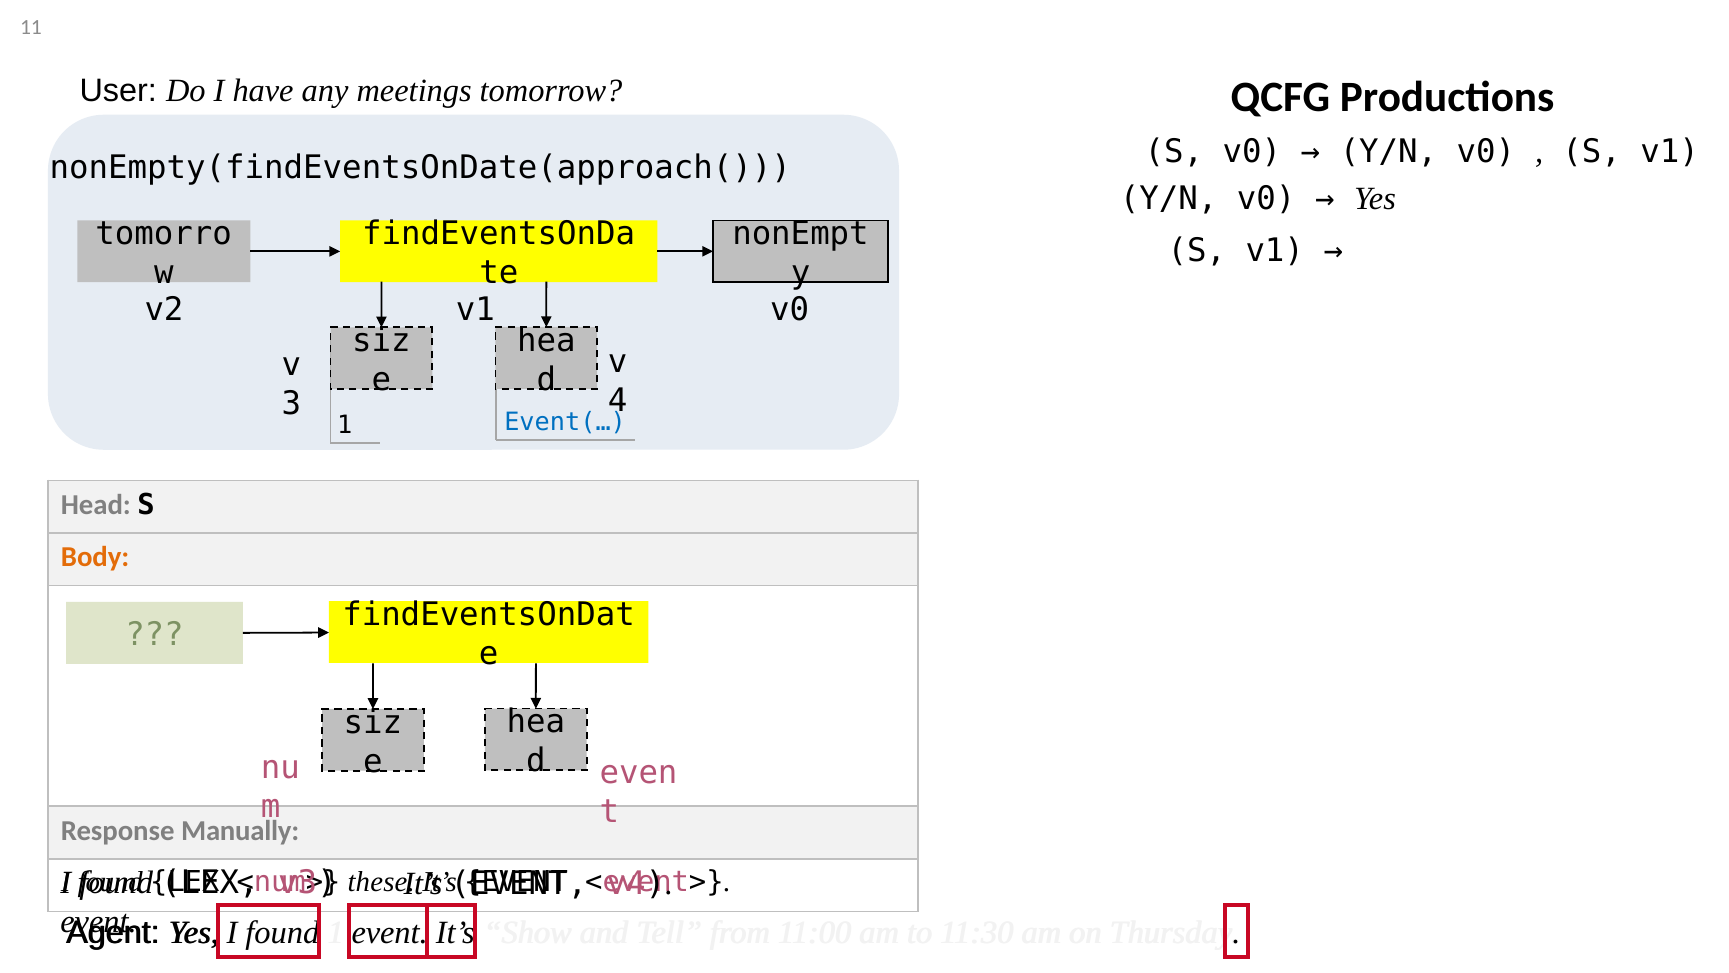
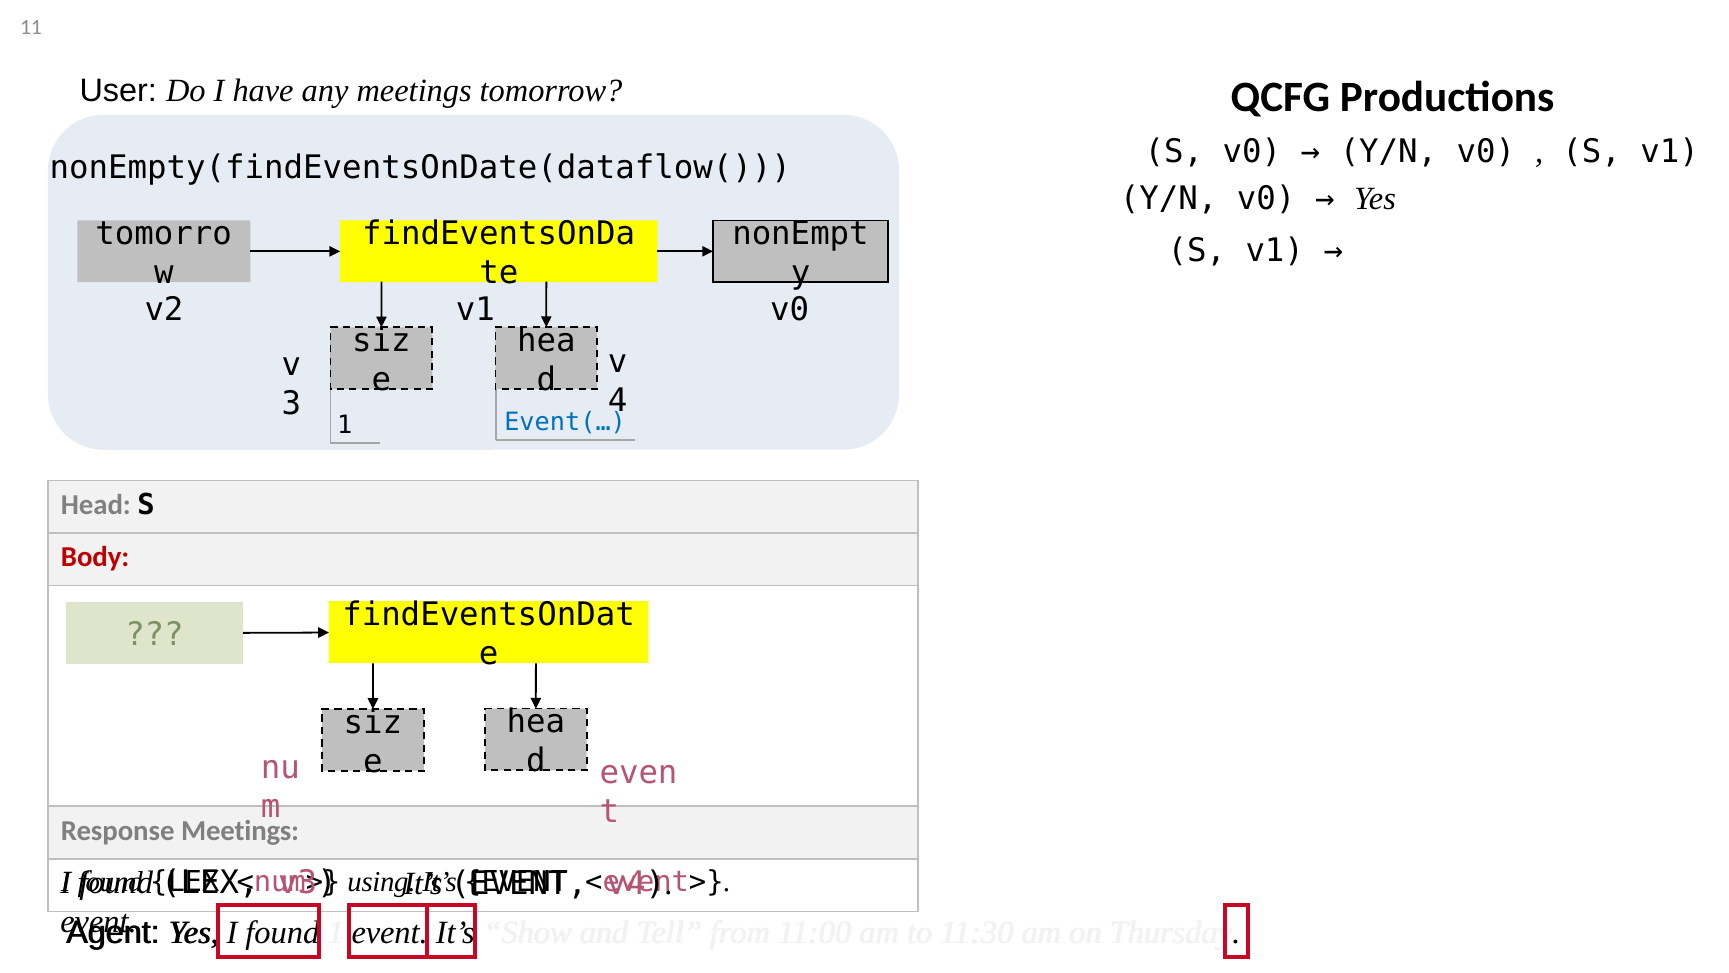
nonEmpty(findEventsOnDate(approach(: nonEmpty(findEventsOnDate(approach( -> nonEmpty(findEventsOnDate(dataflow(
Body colour: orange -> red
Response Manually: Manually -> Meetings
these: these -> using
